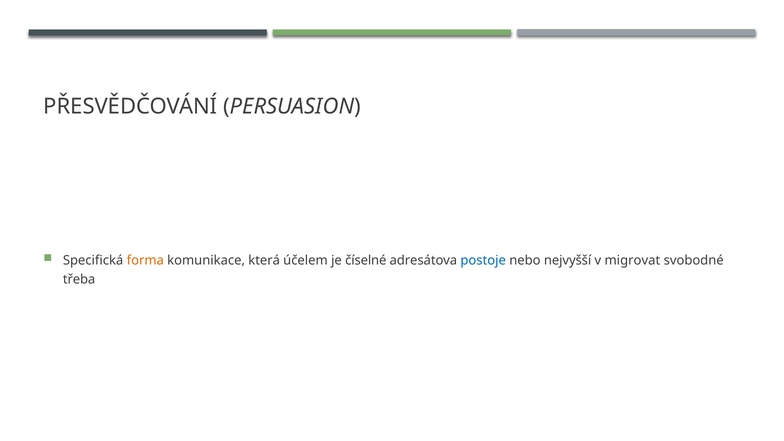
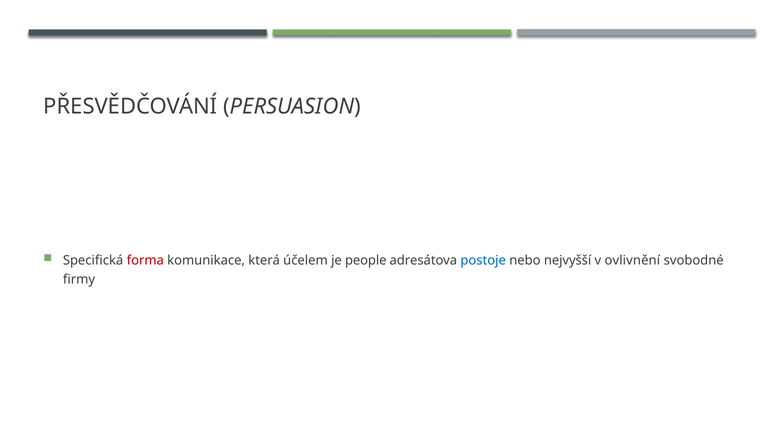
forma colour: orange -> red
číselné: číselné -> people
migrovat: migrovat -> ovlivnění
třeba: třeba -> firmy
